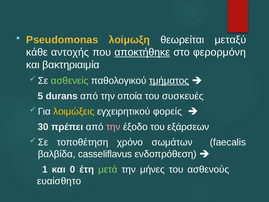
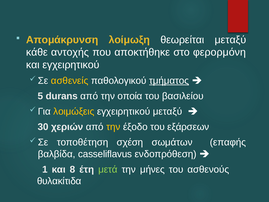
Pseudomonas: Pseudomonas -> Απομάκρυνση
αποκτήθηκε underline: present -> none
και βακτηριαιμία: βακτηριαιμία -> εγχειρητικού
ασθενείς colour: light green -> yellow
συσκευές: συσκευές -> βασιλείου
εγχειρητικού φορείς: φορείς -> μεταξύ
πρέπει: πρέπει -> χεριών
την at (113, 127) colour: pink -> yellow
χρόνο: χρόνο -> σχέση
faecalis: faecalis -> επαφής
0: 0 -> 8
ευαίσθητο: ευαίσθητο -> θυλακίτιδα
